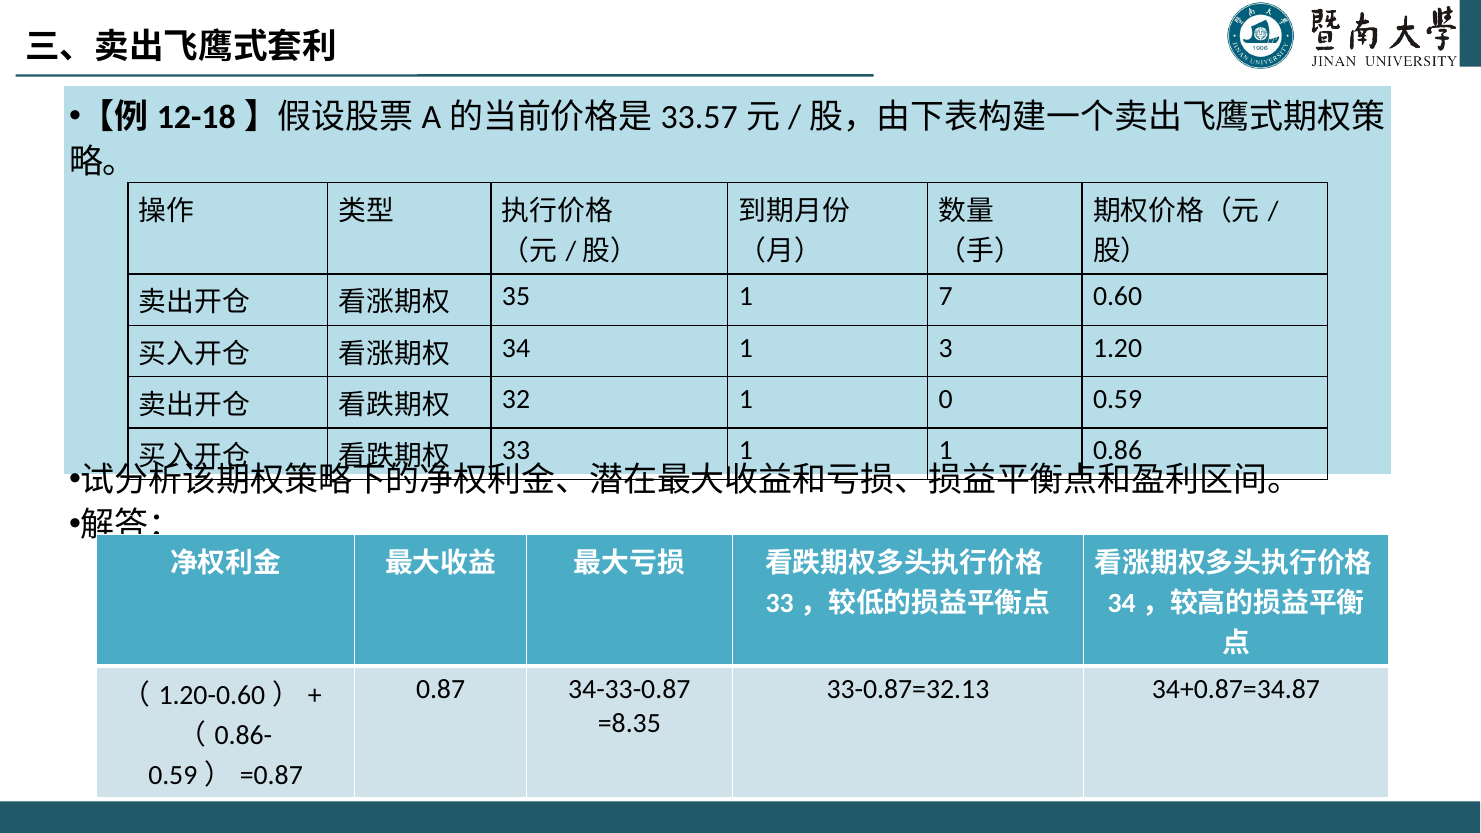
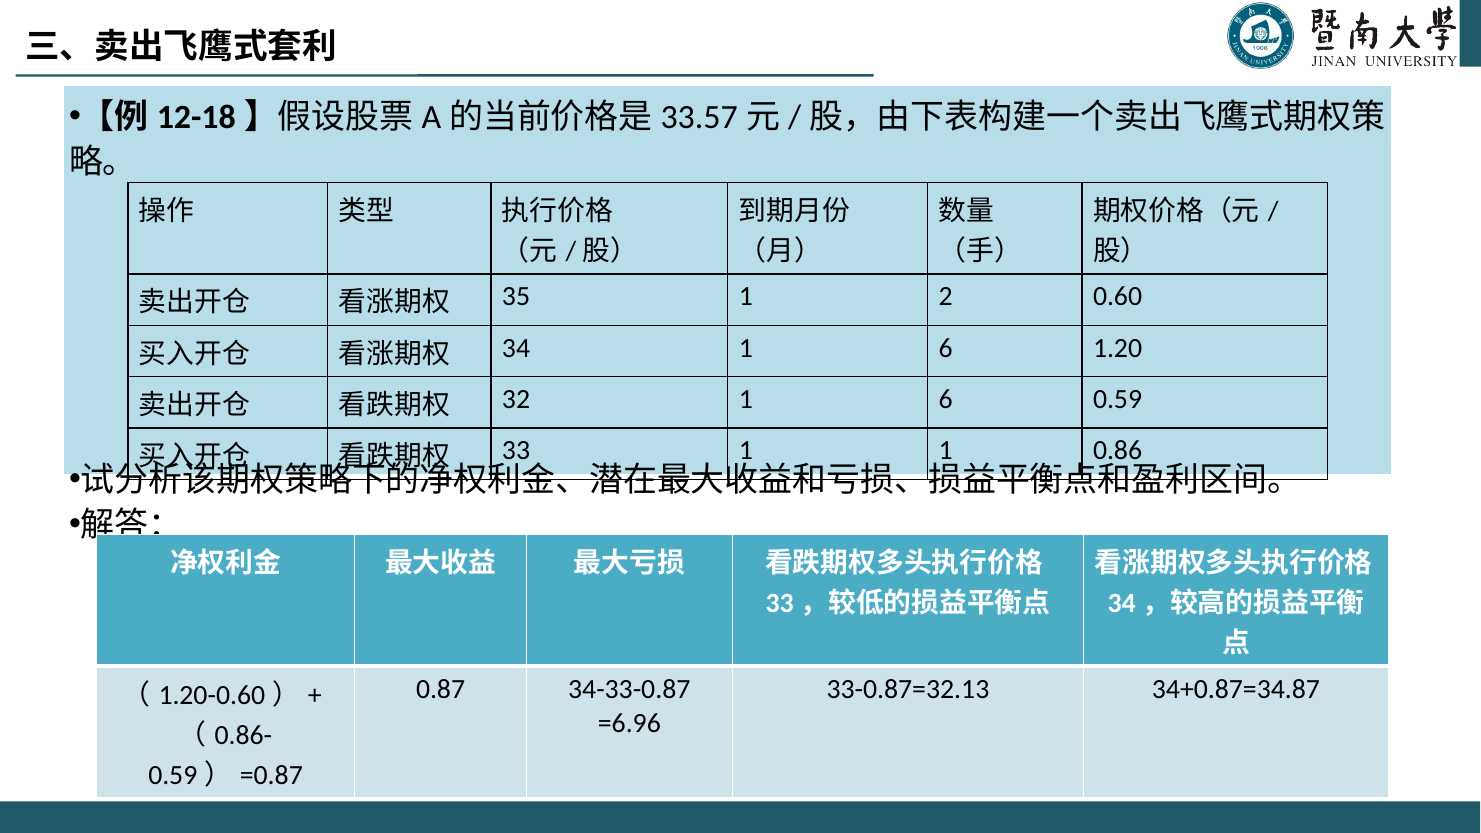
7: 7 -> 2
34 1 3: 3 -> 6
32 1 0: 0 -> 6
=8.35: =8.35 -> =6.96
